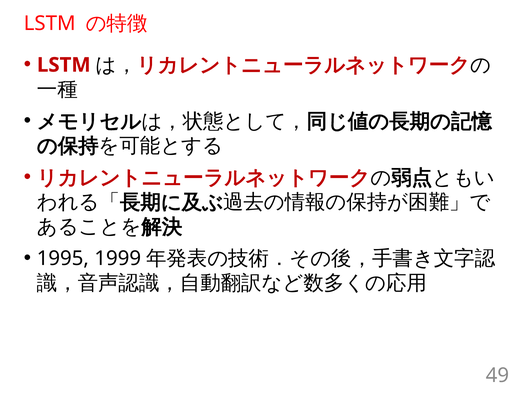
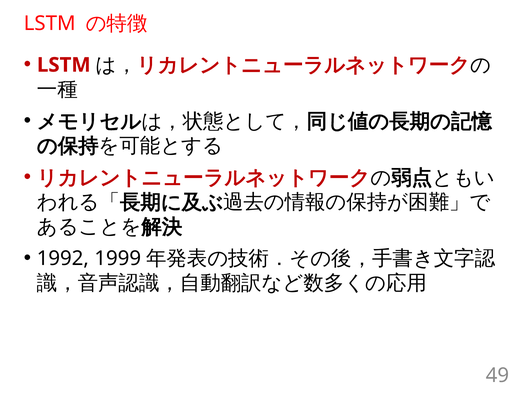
1995: 1995 -> 1992
